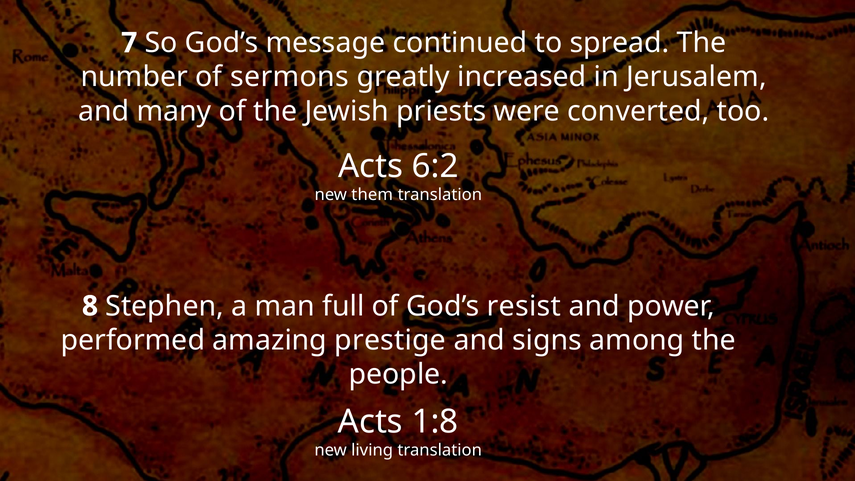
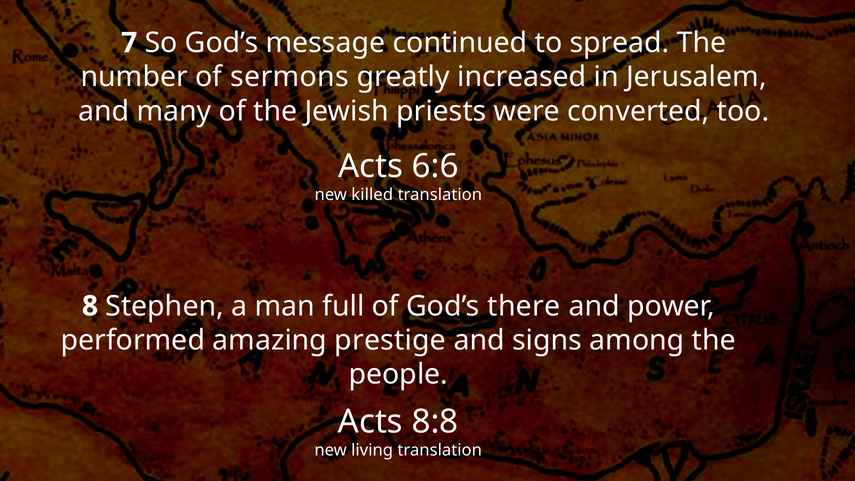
6:2: 6:2 -> 6:6
them: them -> killed
resist: resist -> there
1:8: 1:8 -> 8:8
